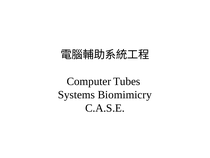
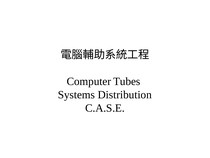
Biomimicry: Biomimicry -> Distribution
